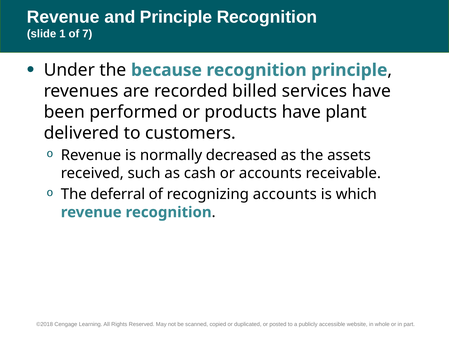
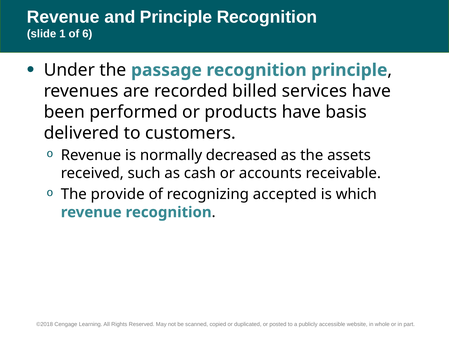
7: 7 -> 6
because: because -> passage
plant: plant -> basis
deferral: deferral -> provide
recognizing accounts: accounts -> accepted
